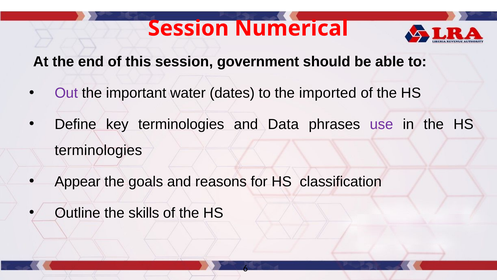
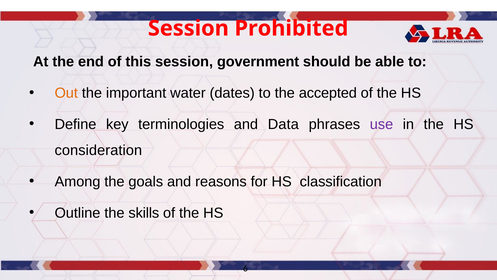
Numerical: Numerical -> Prohibited
Out colour: purple -> orange
imported: imported -> accepted
terminologies at (98, 150): terminologies -> consideration
Appear: Appear -> Among
